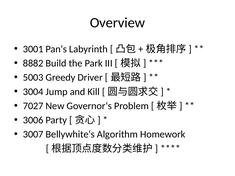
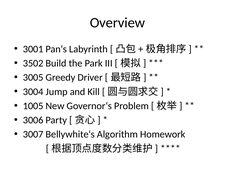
8882: 8882 -> 3502
5003: 5003 -> 3005
7027: 7027 -> 1005
